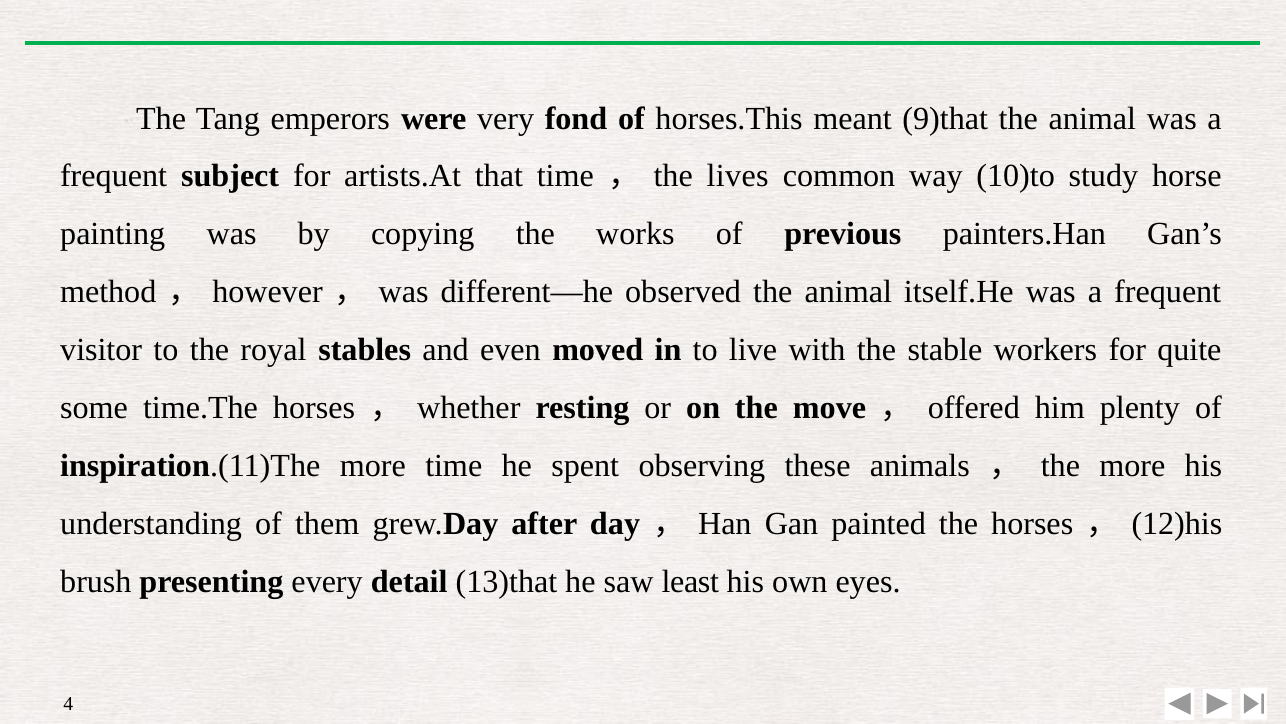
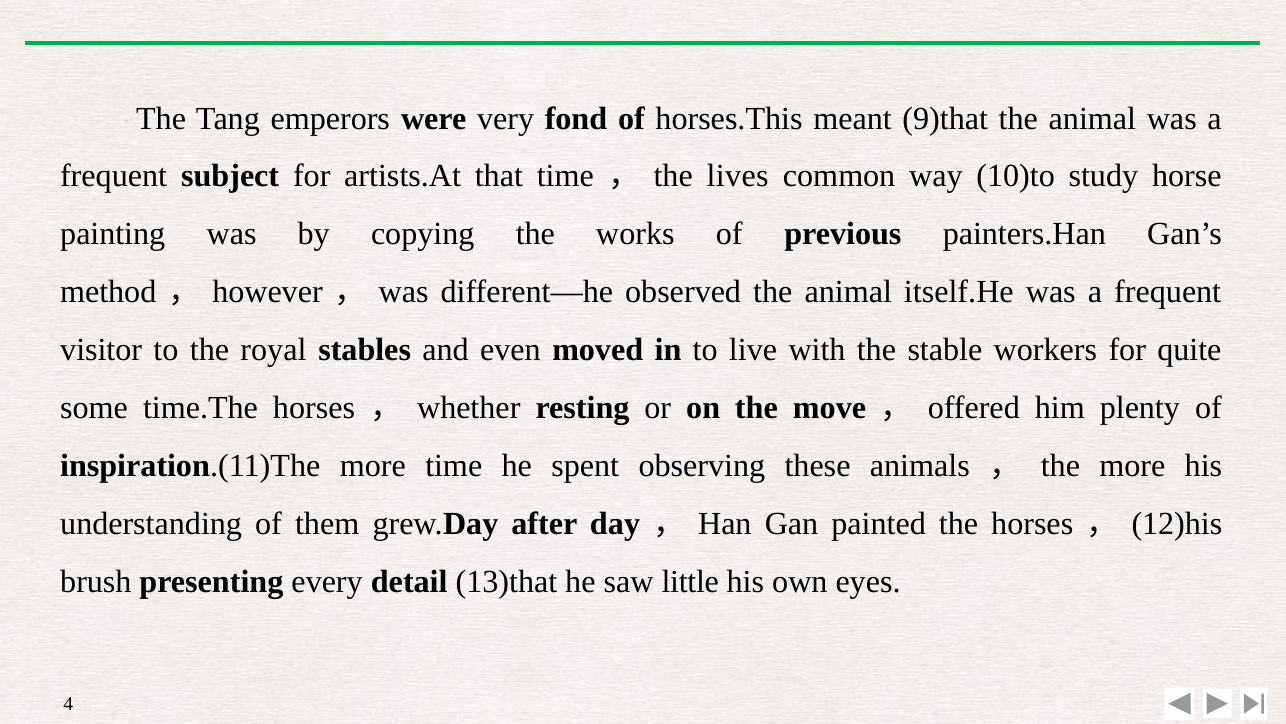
least: least -> little
